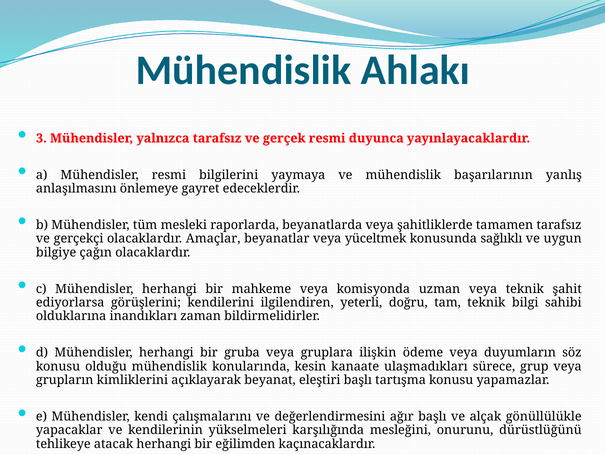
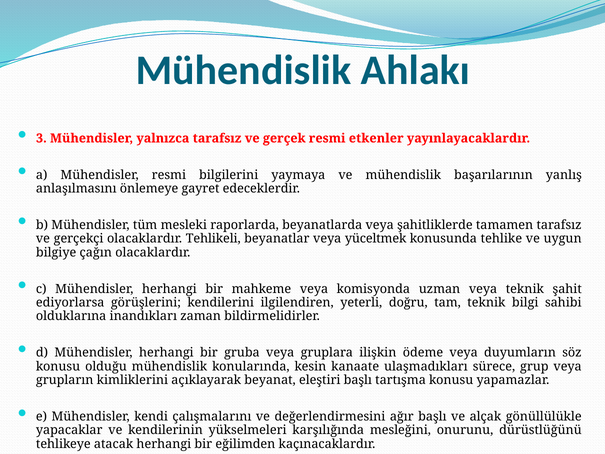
duyunca: duyunca -> etkenler
Amaçlar: Amaçlar -> Tehlikeli
sağlıklı: sağlıklı -> tehlike
